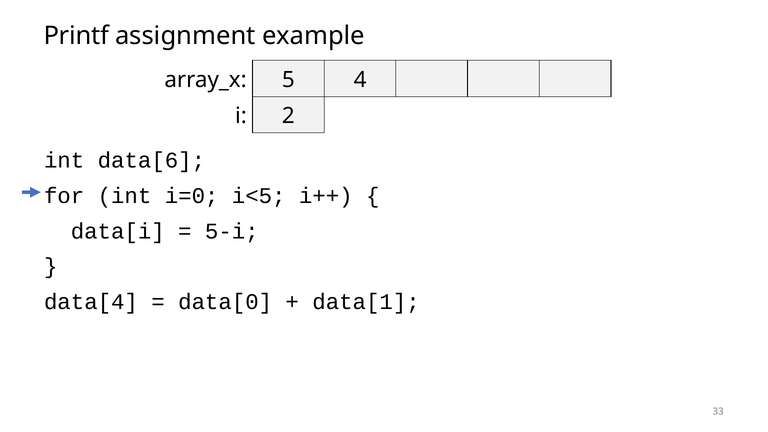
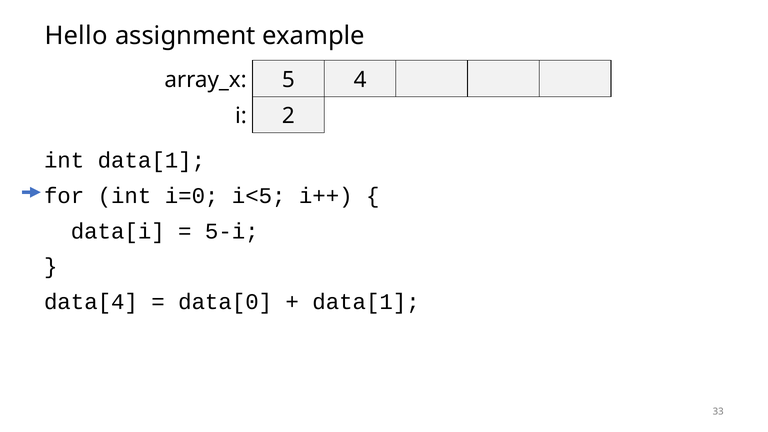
Printf: Printf -> Hello
int data[6: data[6 -> data[1
